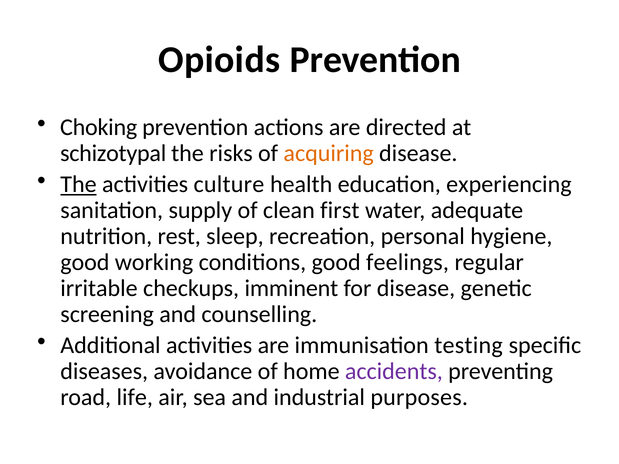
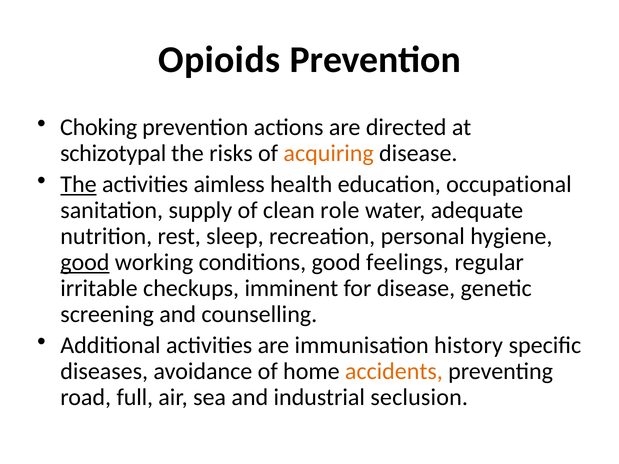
culture: culture -> aimless
experiencing: experiencing -> occupational
first: first -> role
good at (85, 263) underline: none -> present
testing: testing -> history
accidents colour: purple -> orange
life: life -> full
purposes: purposes -> seclusion
